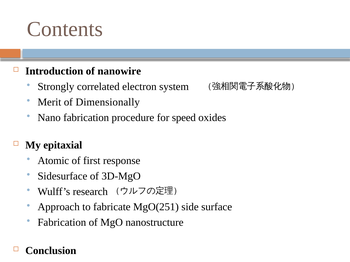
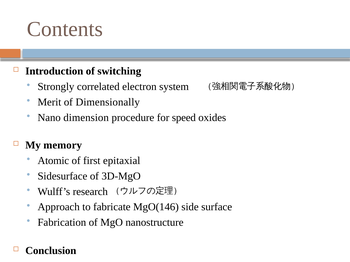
nanowire: nanowire -> switching
Nano fabrication: fabrication -> dimension
epitaxial: epitaxial -> memory
response: response -> epitaxial
MgO(251: MgO(251 -> MgO(146
